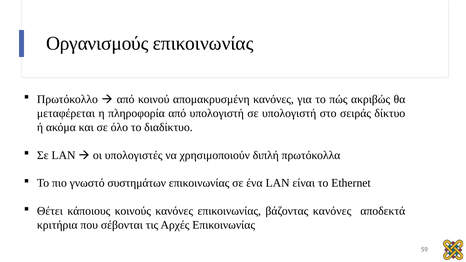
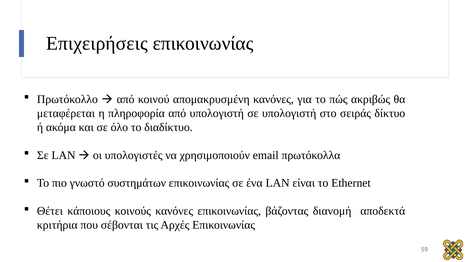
Οργανισμούς: Οργανισμούς -> Επιχειρήσεις
διπλή: διπλή -> email
βάζοντας κανόνες: κανόνες -> διανομή
